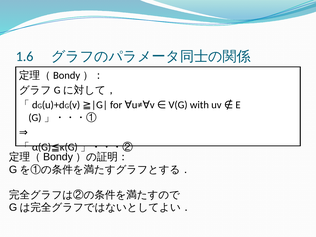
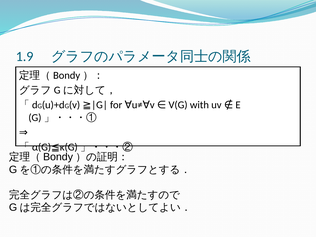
1.6: 1.6 -> 1.9
